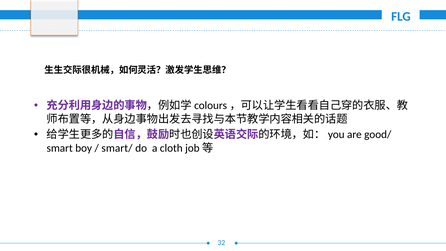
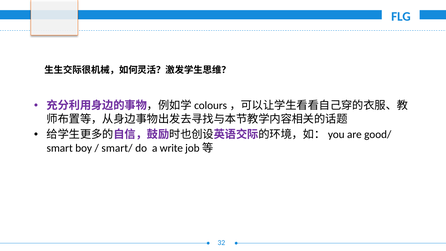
cloth: cloth -> write
